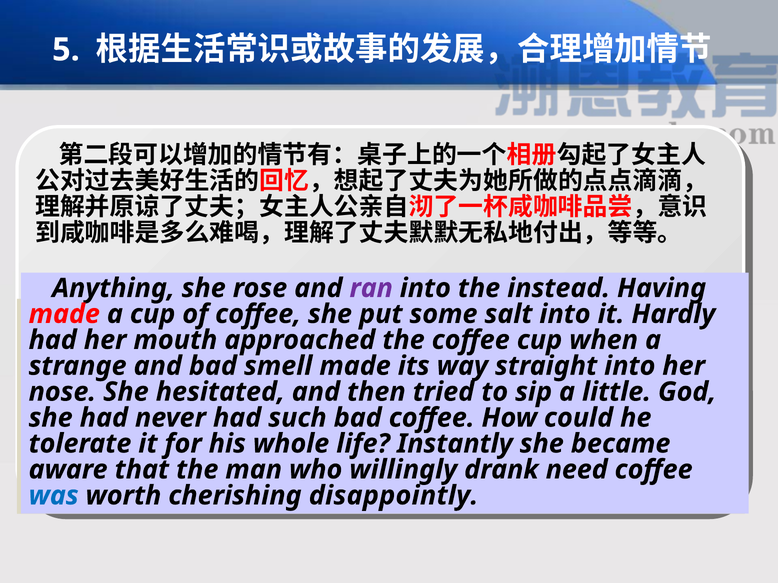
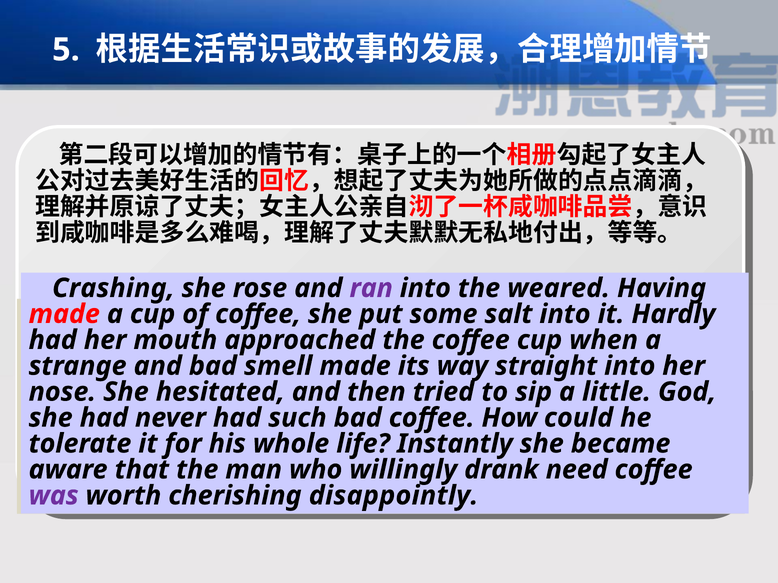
Anything: Anything -> Crashing
instead: instead -> weared
was colour: blue -> purple
